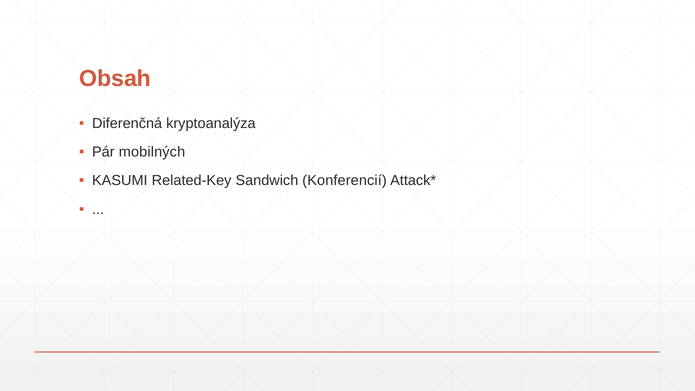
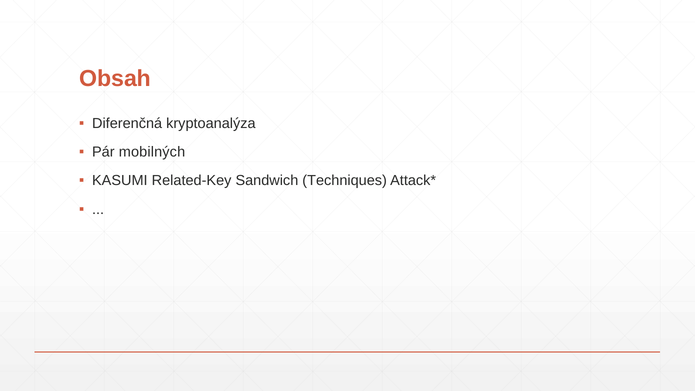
Konferencií: Konferencií -> Techniques
